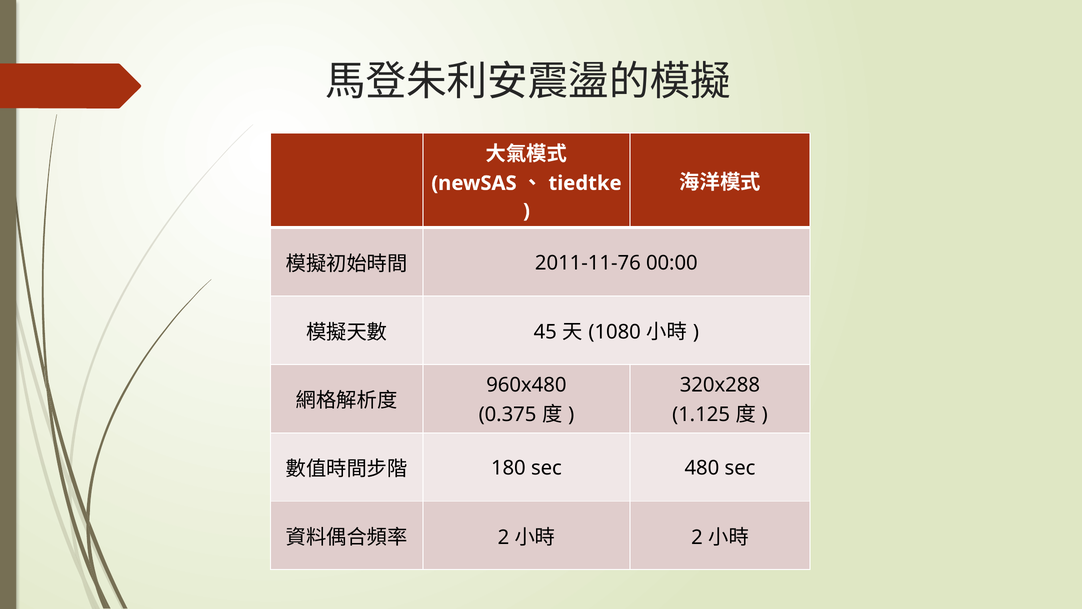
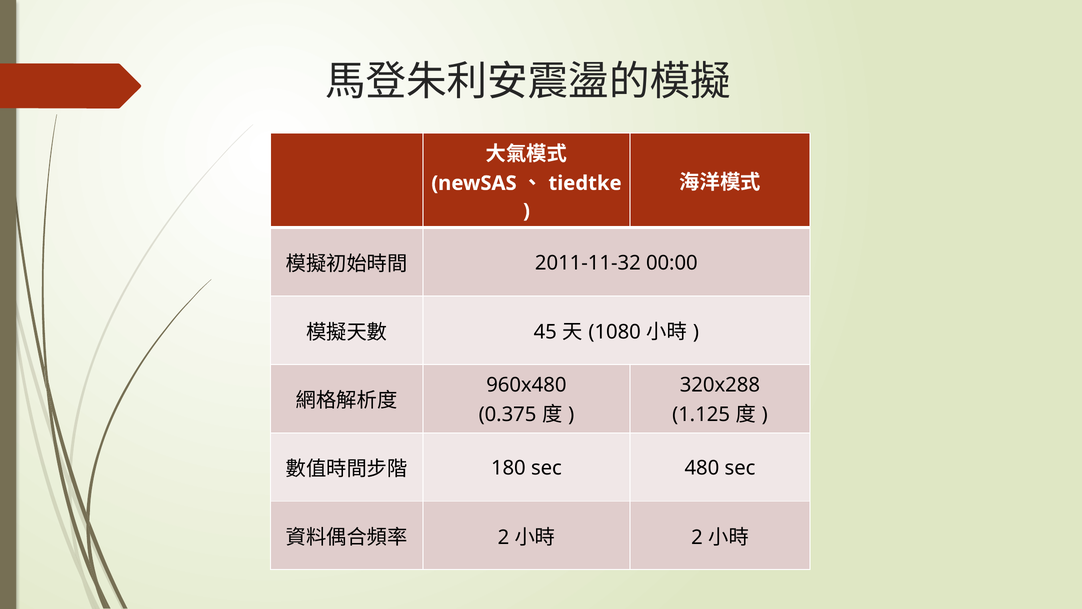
2011-11-76: 2011-11-76 -> 2011-11-32
